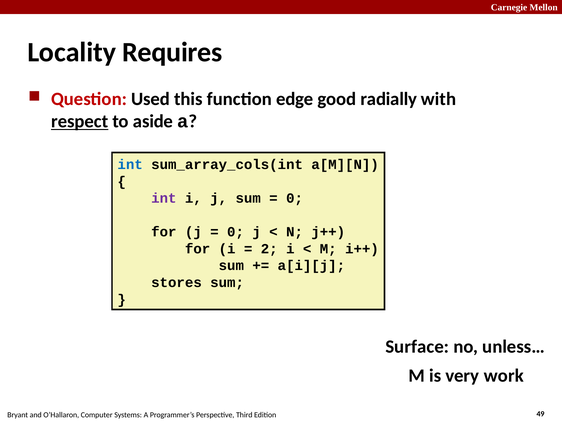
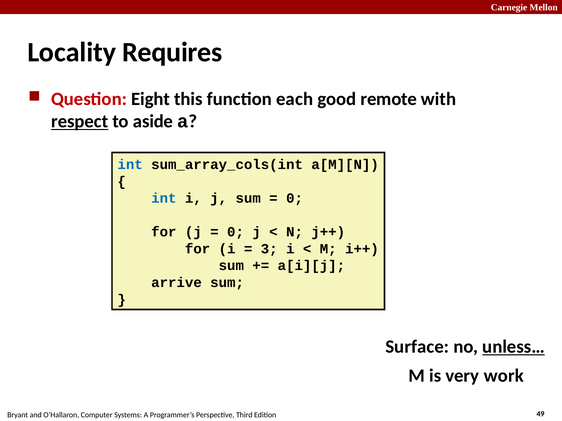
Used: Used -> Eight
edge: edge -> each
radially: radially -> remote
int at (164, 199) colour: purple -> blue
2: 2 -> 3
stores: stores -> arrive
unless… underline: none -> present
